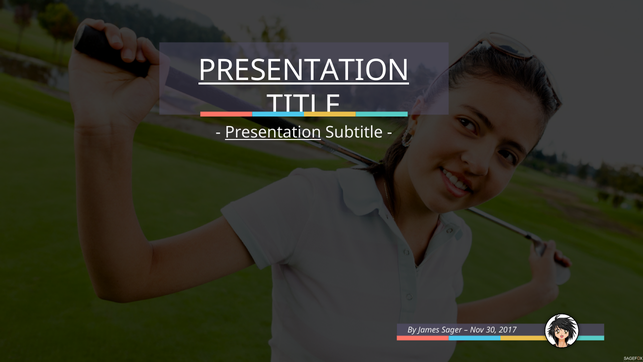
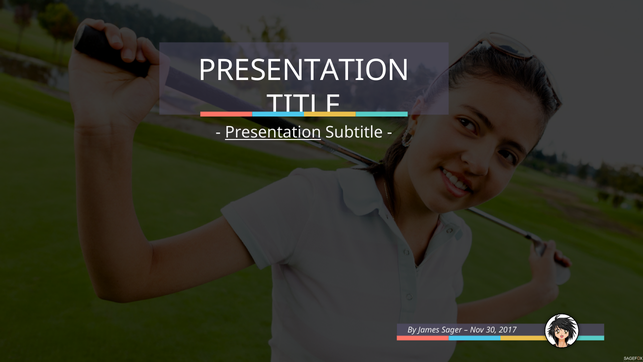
PRESENTATION at (304, 71) underline: present -> none
